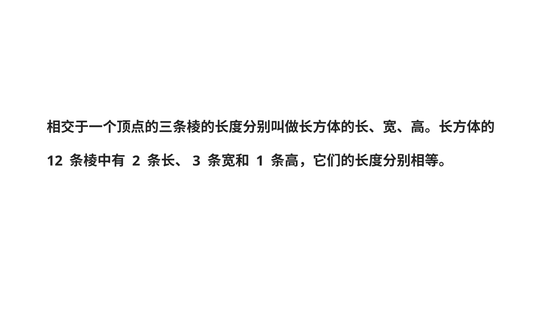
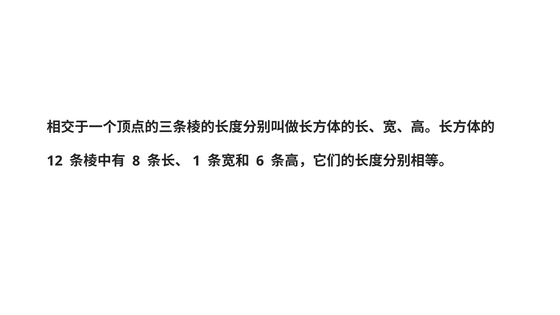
2: 2 -> 8
3: 3 -> 1
1: 1 -> 6
